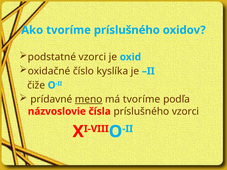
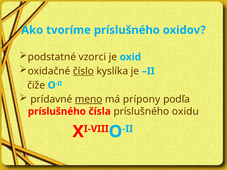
číslo underline: none -> present
má tvoríme: tvoríme -> prípony
názvoslovie at (57, 112): názvoslovie -> príslušného
príslušného vzorci: vzorci -> oxidu
